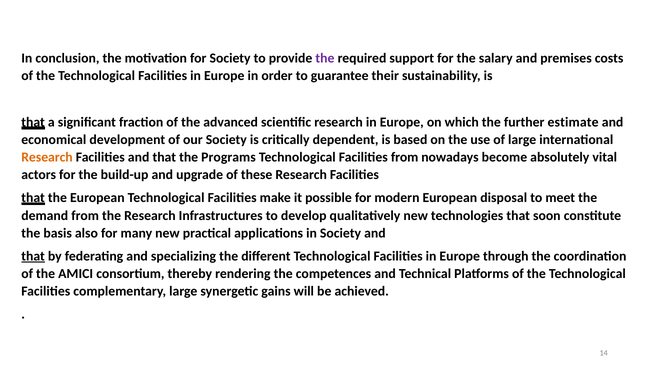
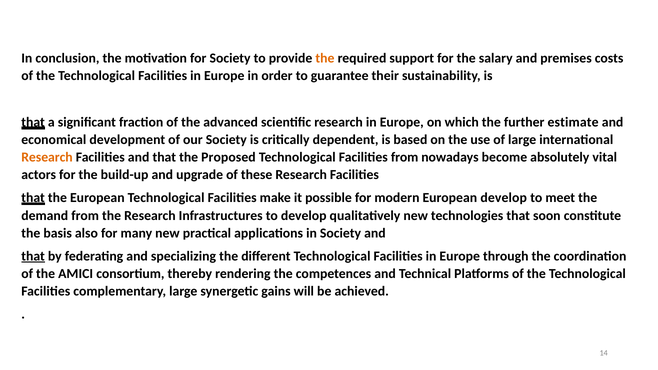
the at (325, 58) colour: purple -> orange
Programs: Programs -> Proposed
European disposal: disposal -> develop
